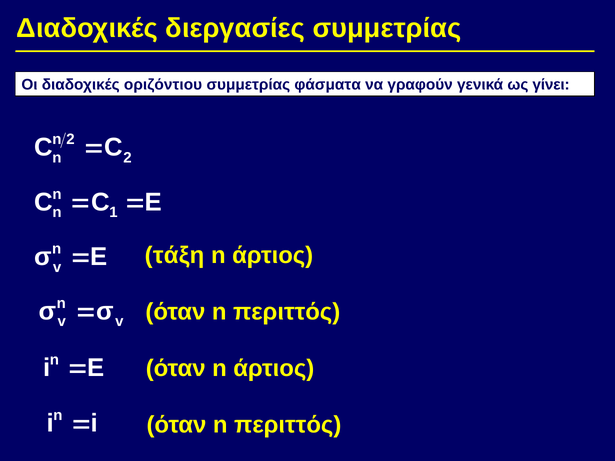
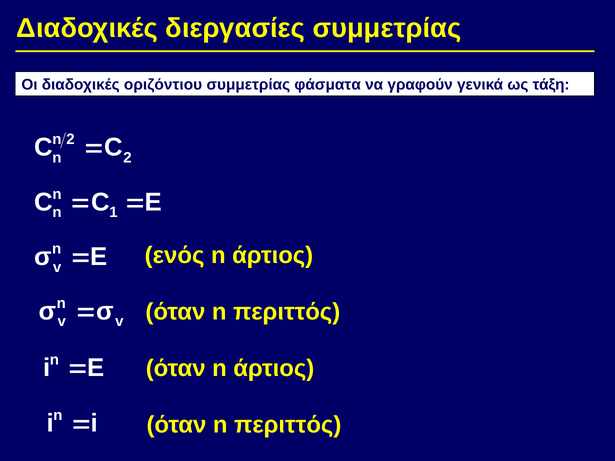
γίνει: γίνει -> τάξη
τάξη: τάξη -> ενός
